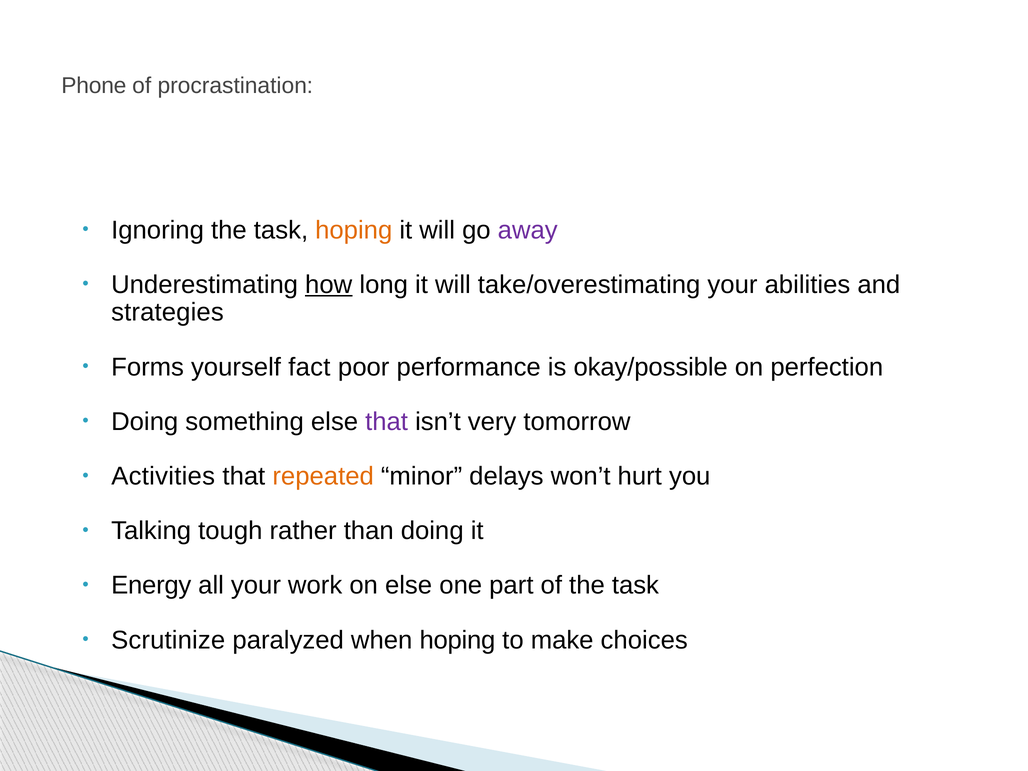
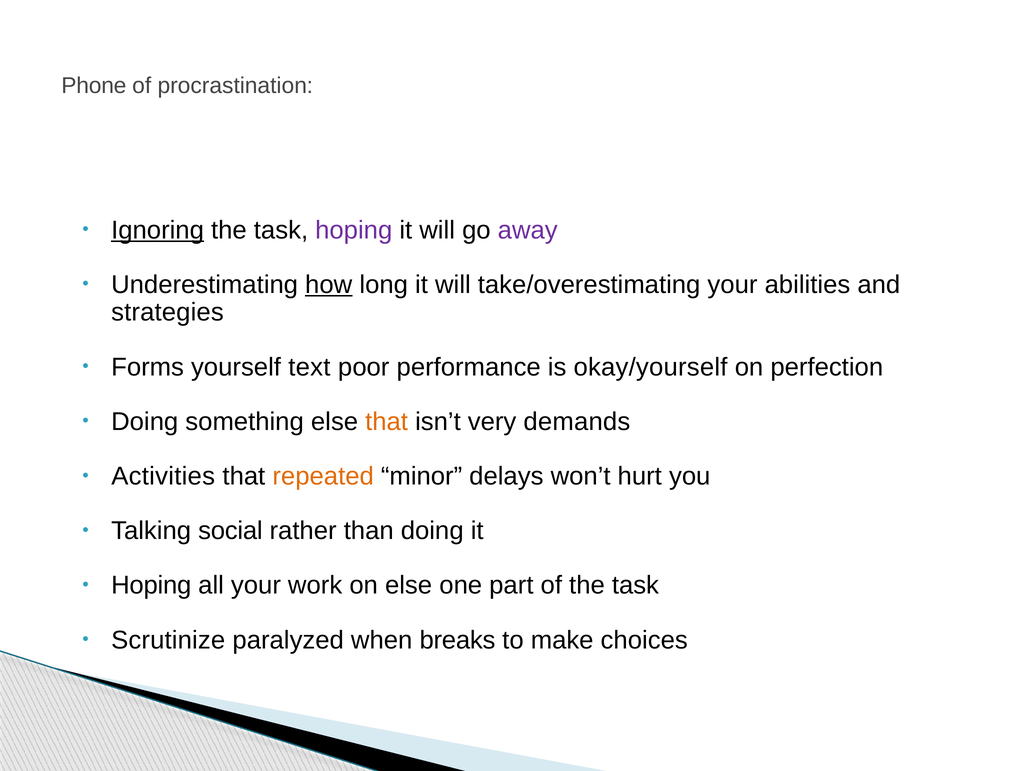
Ignoring underline: none -> present
hoping at (354, 230) colour: orange -> purple
fact: fact -> text
okay/possible: okay/possible -> okay/yourself
that at (387, 422) colour: purple -> orange
tomorrow: tomorrow -> demands
tough: tough -> social
Energy at (151, 585): Energy -> Hoping
when hoping: hoping -> breaks
